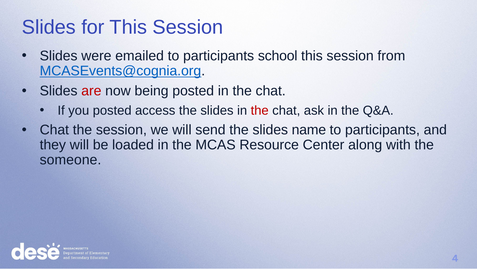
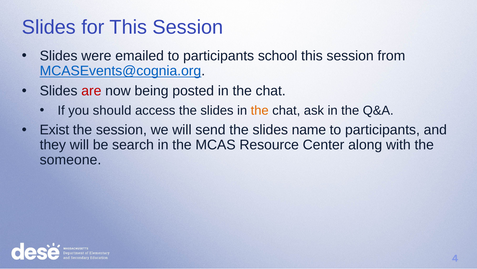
you posted: posted -> should
the at (260, 110) colour: red -> orange
Chat at (54, 130): Chat -> Exist
loaded: loaded -> search
